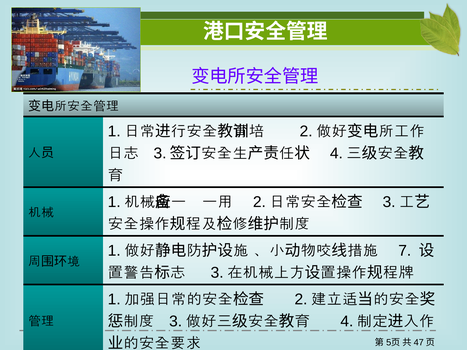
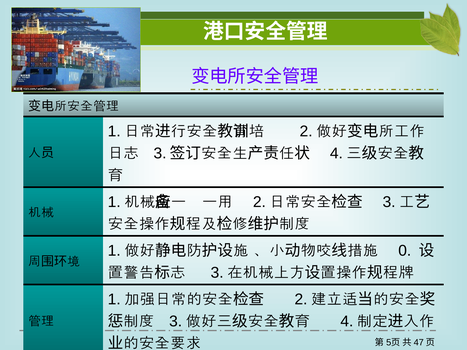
7: 7 -> 0
